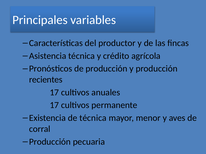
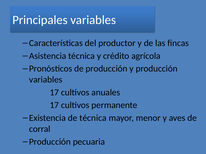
recientes at (46, 80): recientes -> variables
